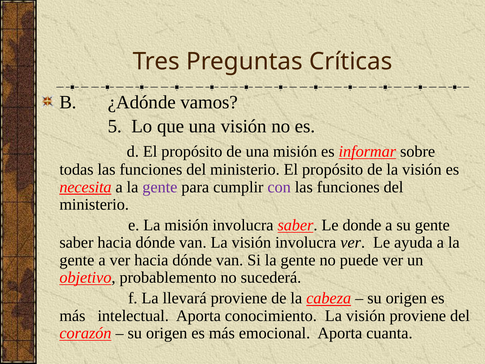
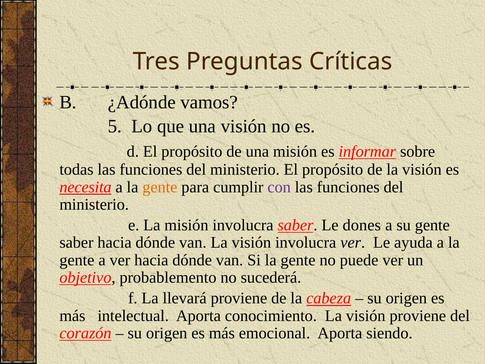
gente at (160, 187) colour: purple -> orange
donde: donde -> dones
cuanta: cuanta -> siendo
